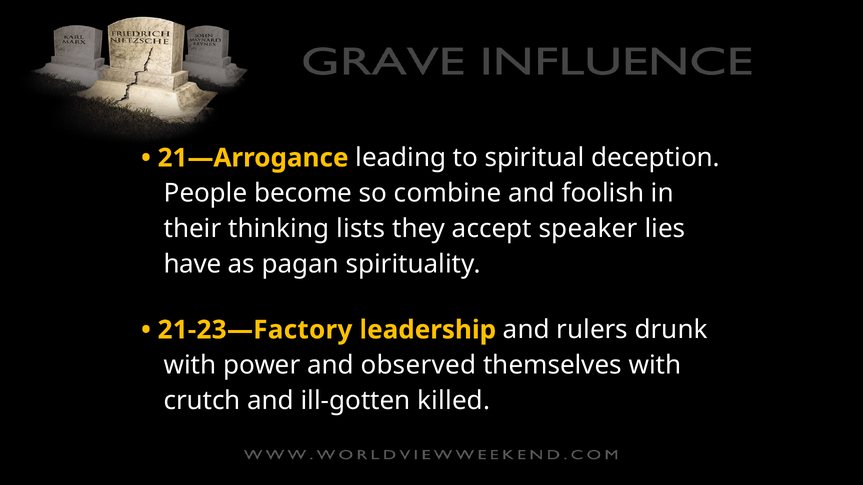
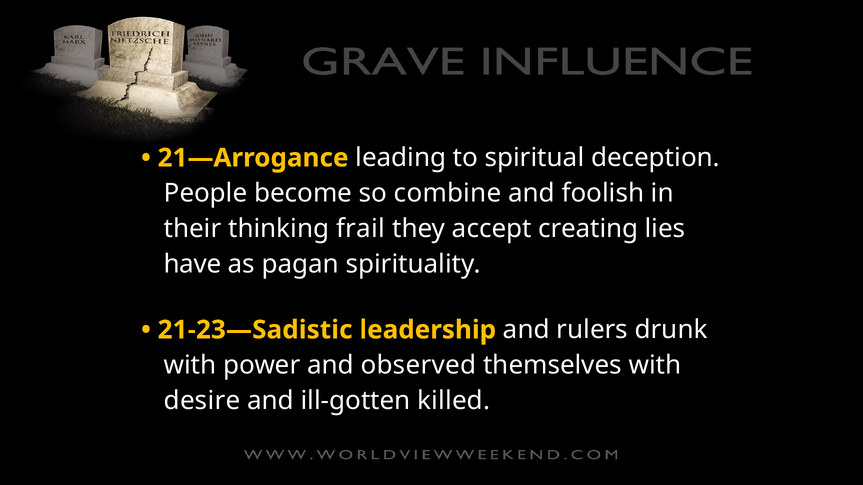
lists: lists -> frail
speaker: speaker -> creating
21-23—Factory: 21-23—Factory -> 21-23—Sadistic
crutch: crutch -> desire
